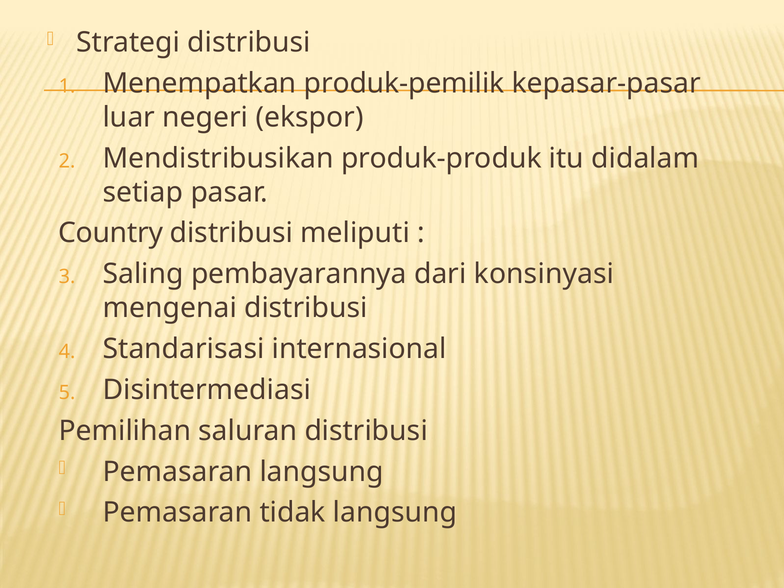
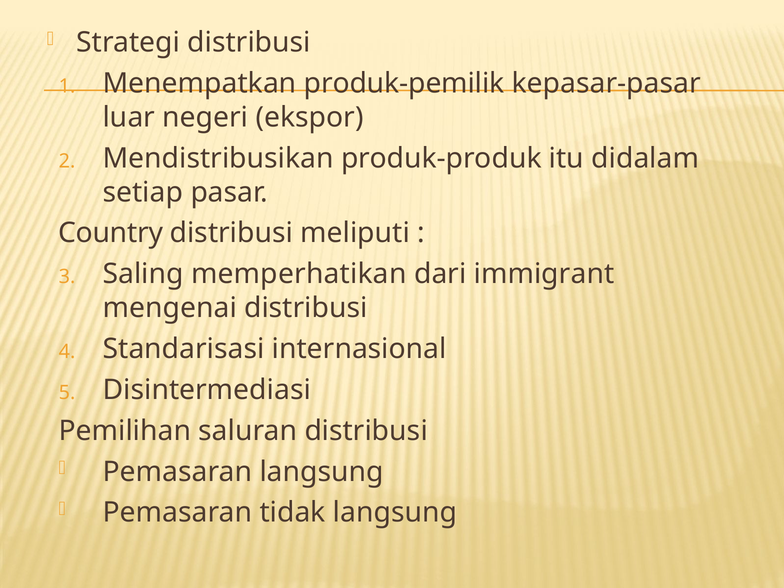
pembayarannya: pembayarannya -> memperhatikan
konsinyasi: konsinyasi -> immigrant
